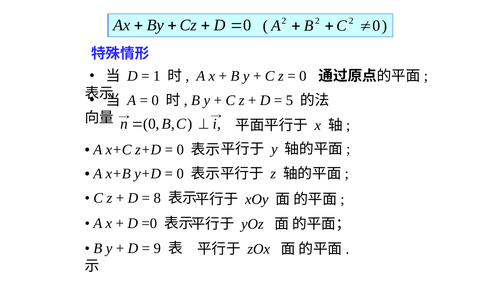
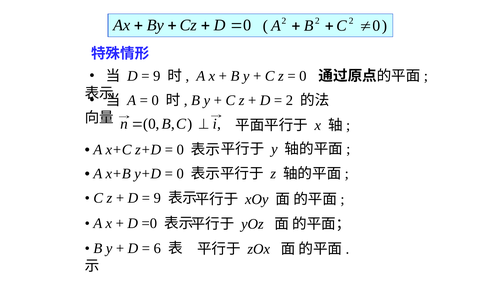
1 at (157, 76): 1 -> 9
5 at (289, 100): 5 -> 2
8 at (157, 198): 8 -> 9
9: 9 -> 6
